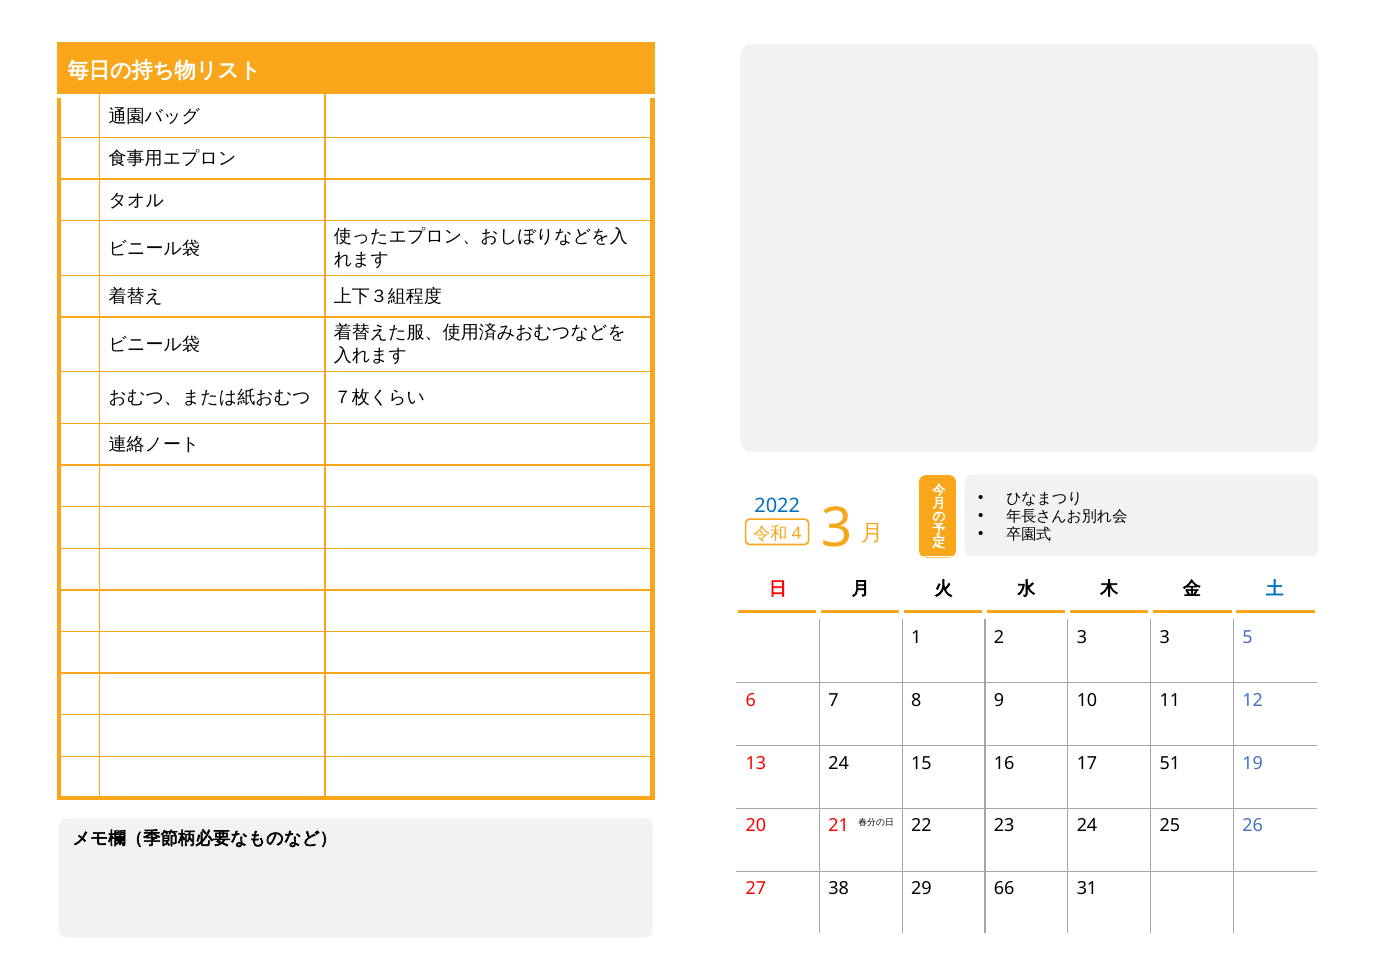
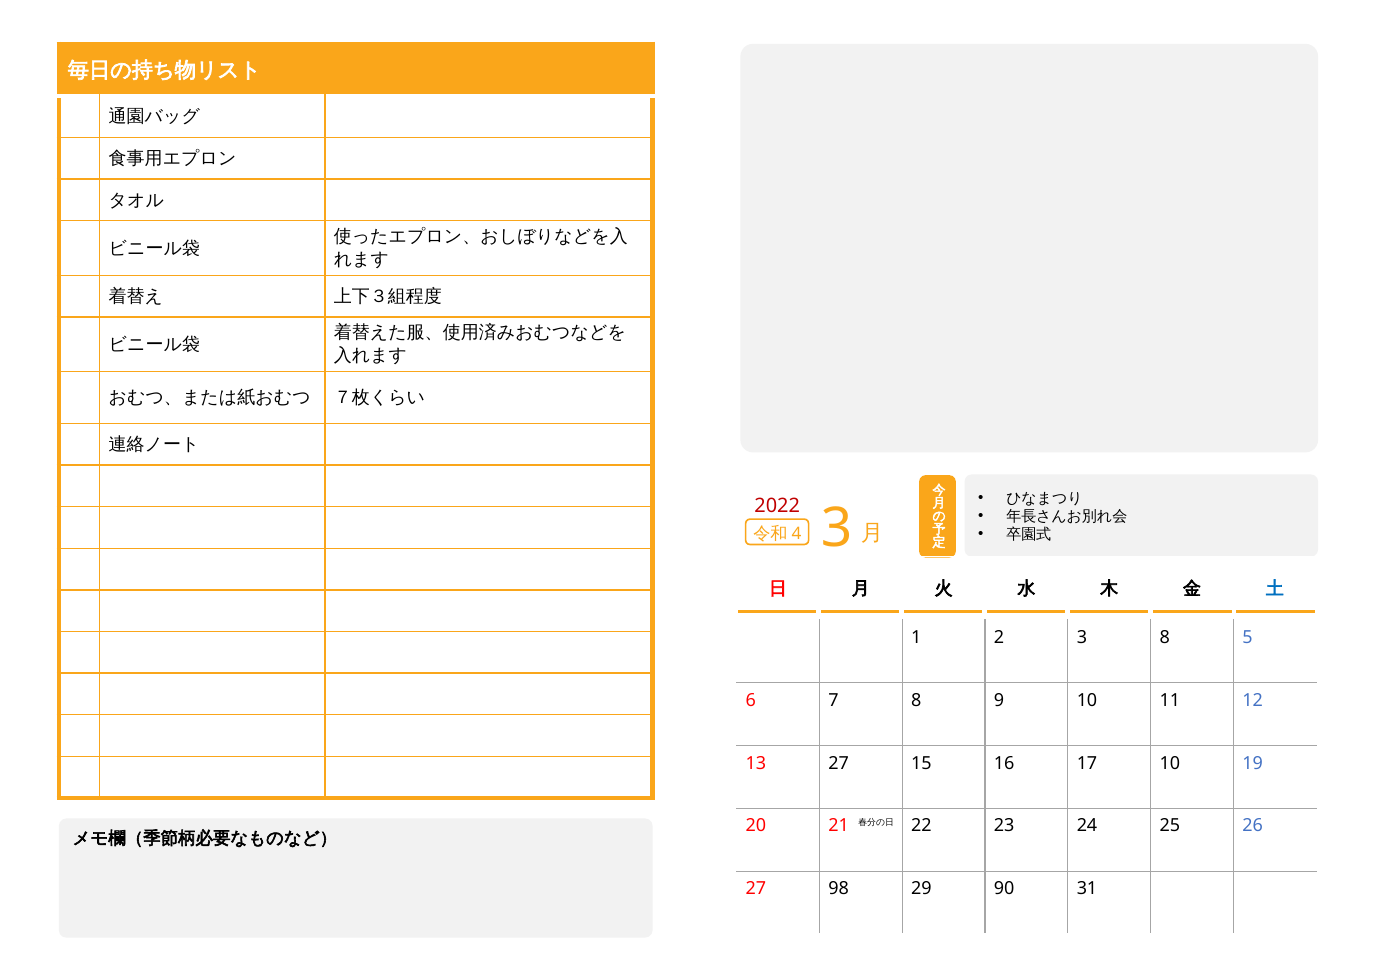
2022 colour: blue -> red
3 3: 3 -> 8
13 24: 24 -> 27
17 51: 51 -> 10
38: 38 -> 98
66: 66 -> 90
